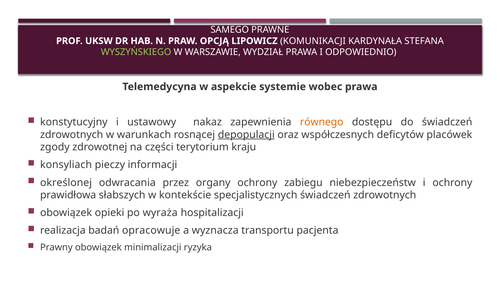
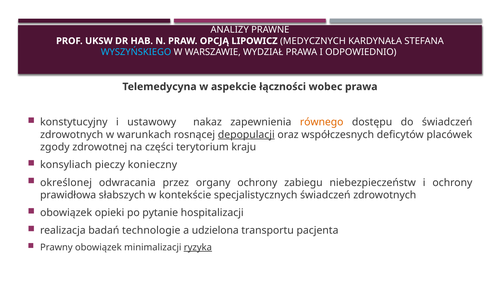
SAMEGO: SAMEGO -> ANALIZY
KOMUNIKACJI: KOMUNIKACJI -> MEDYCZNYCH
WYSZYŃSKIEGO colour: light green -> light blue
systemie: systemie -> łączności
informacji: informacji -> konieczny
wyraża: wyraża -> pytanie
opracowuje: opracowuje -> technologie
wyznacza: wyznacza -> udzielona
ryzyka underline: none -> present
